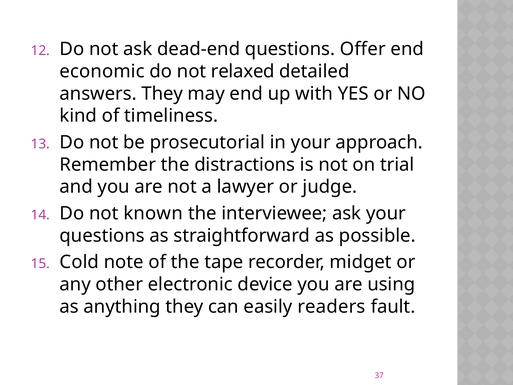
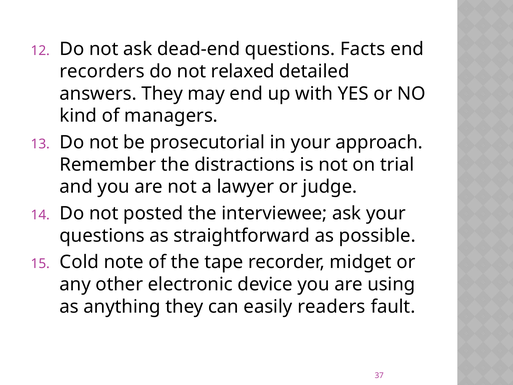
Offer: Offer -> Facts
economic: economic -> recorders
timeliness: timeliness -> managers
known: known -> posted
